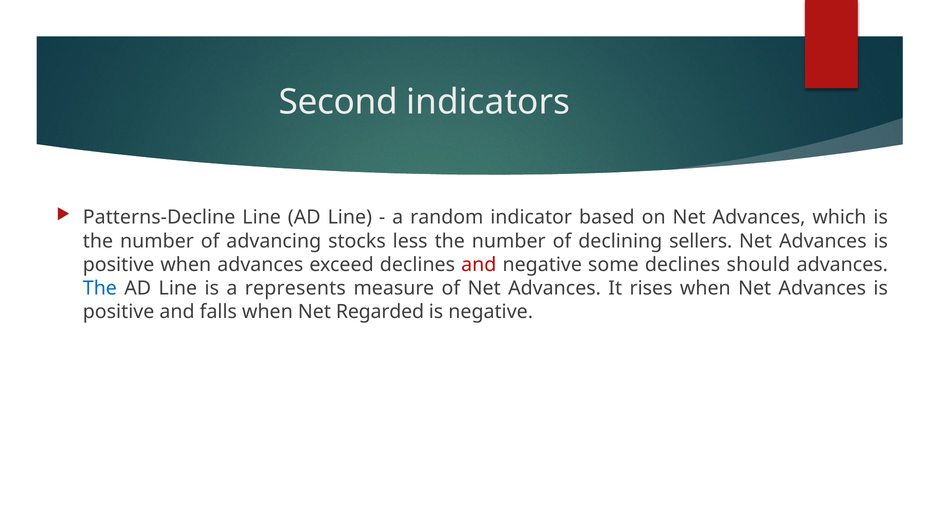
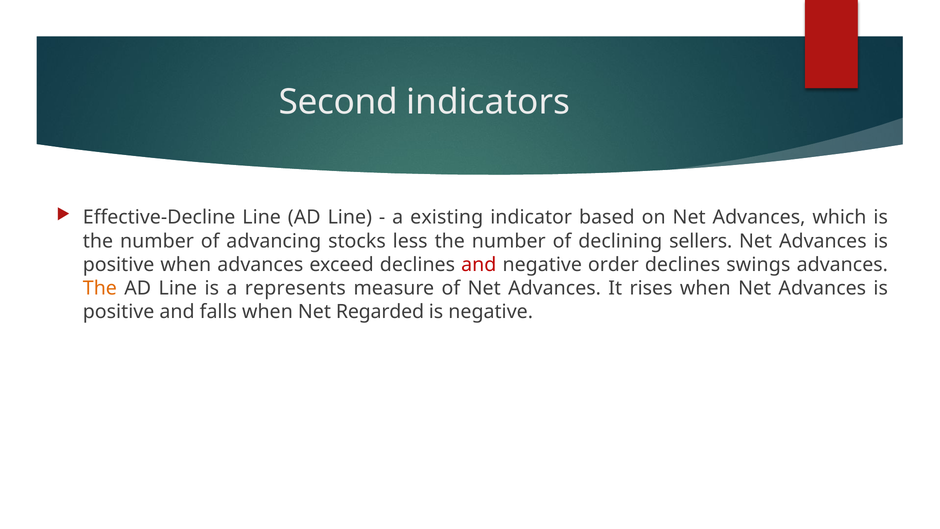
Patterns-Decline: Patterns-Decline -> Effective-Decline
random: random -> existing
some: some -> order
should: should -> swings
The at (100, 288) colour: blue -> orange
